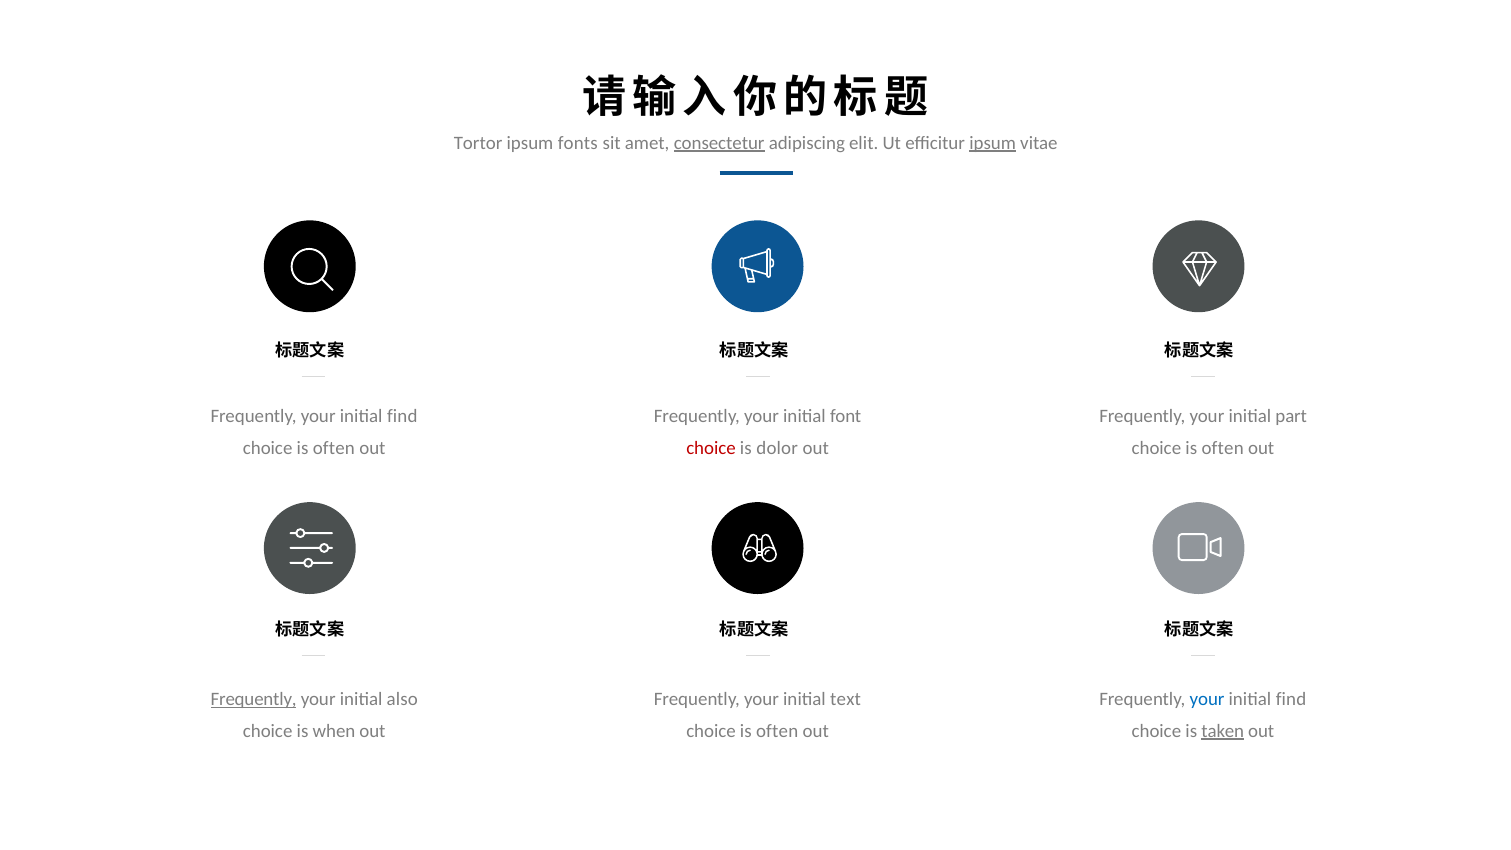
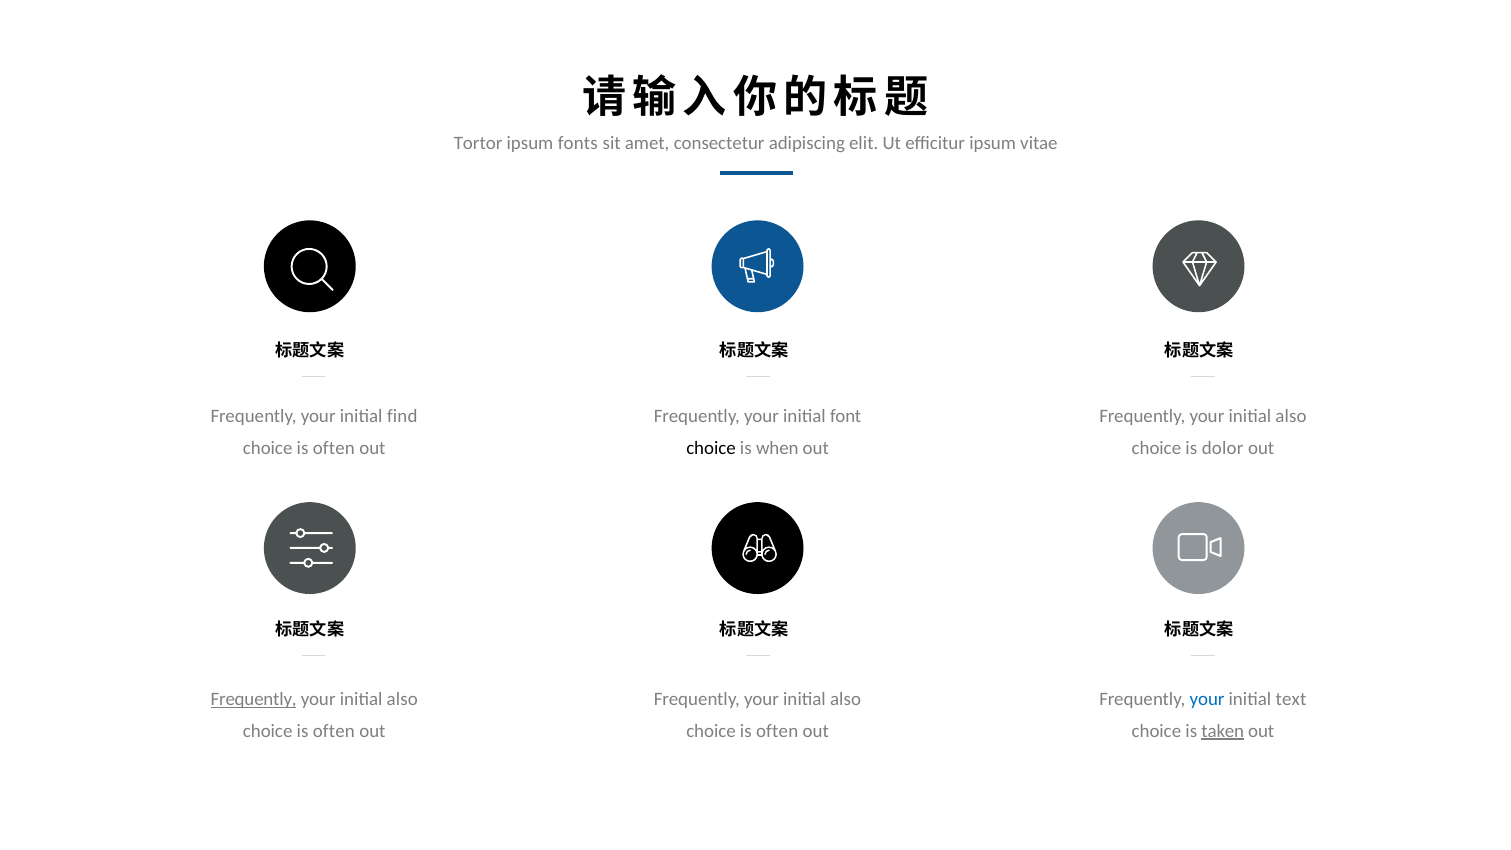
consectetur underline: present -> none
ipsum at (993, 143) underline: present -> none
part at (1291, 416): part -> also
choice at (711, 448) colour: red -> black
dolor: dolor -> when
often at (1223, 448): often -> dolor
text at (846, 699): text -> also
find at (1291, 699): find -> text
when at (334, 731): when -> often
